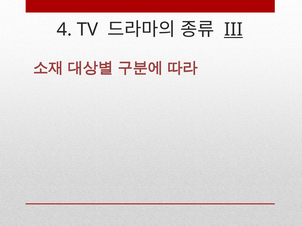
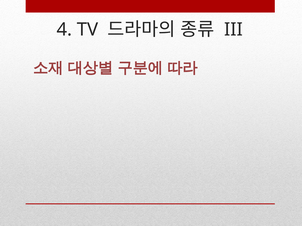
III underline: present -> none
